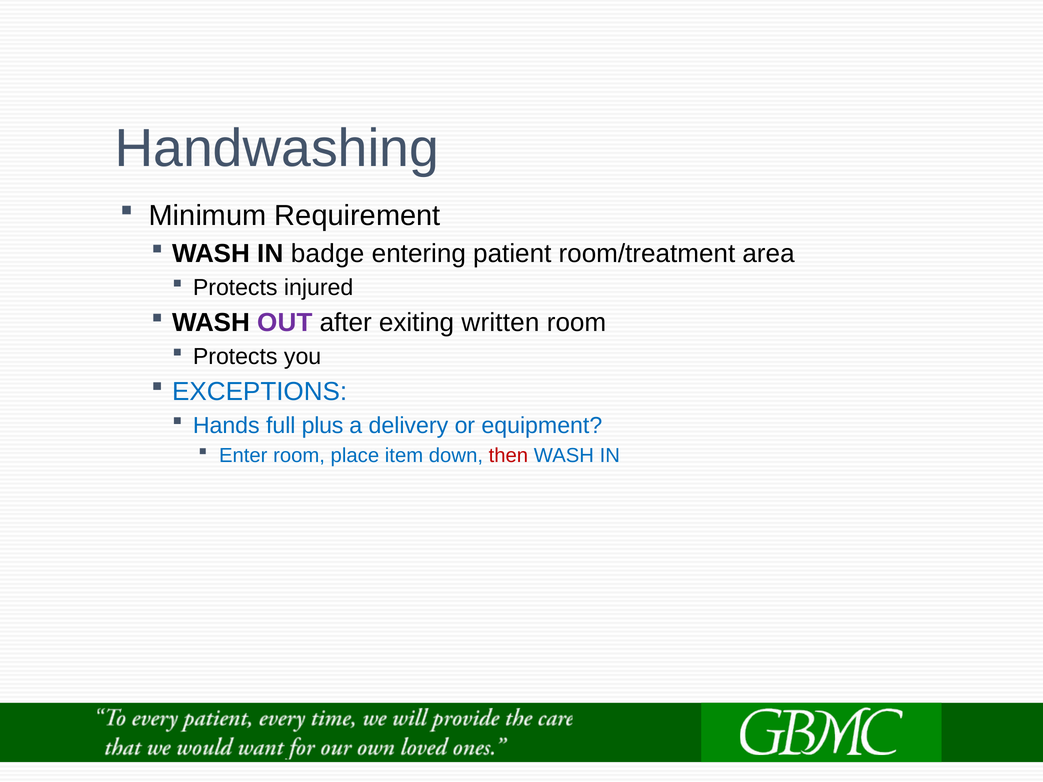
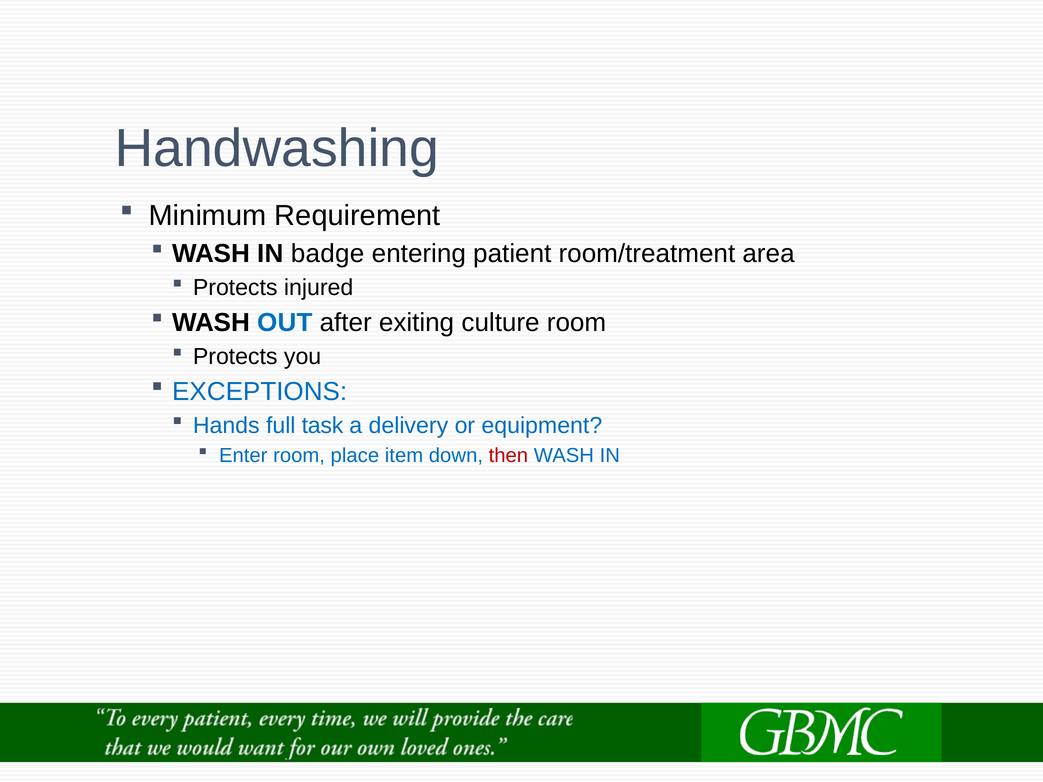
OUT colour: purple -> blue
written: written -> culture
plus: plus -> task
